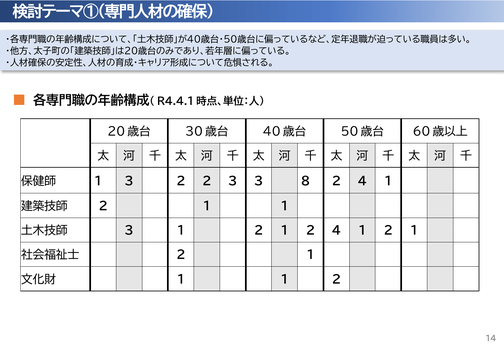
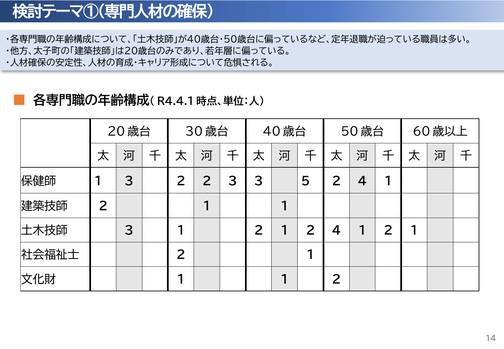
8: 8 -> 5
